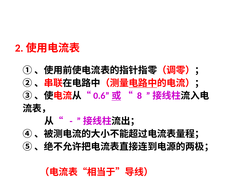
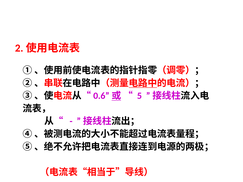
8: 8 -> 5
